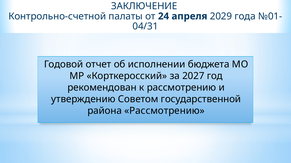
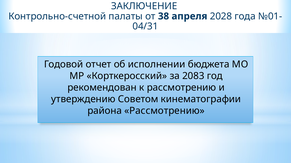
24: 24 -> 38
2029: 2029 -> 2028
2027: 2027 -> 2083
государственной: государственной -> кинематографии
